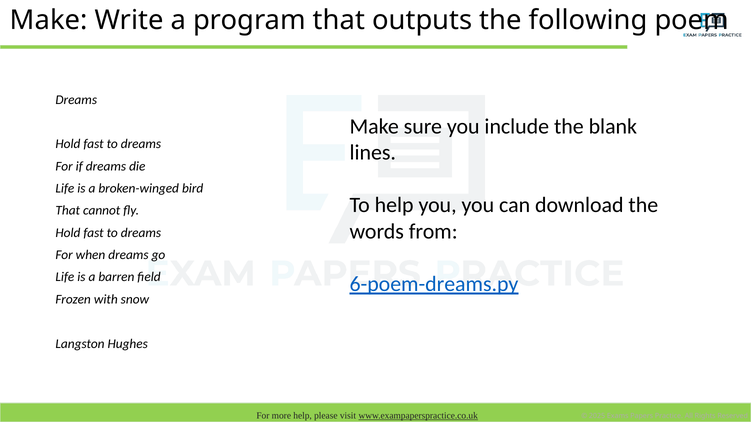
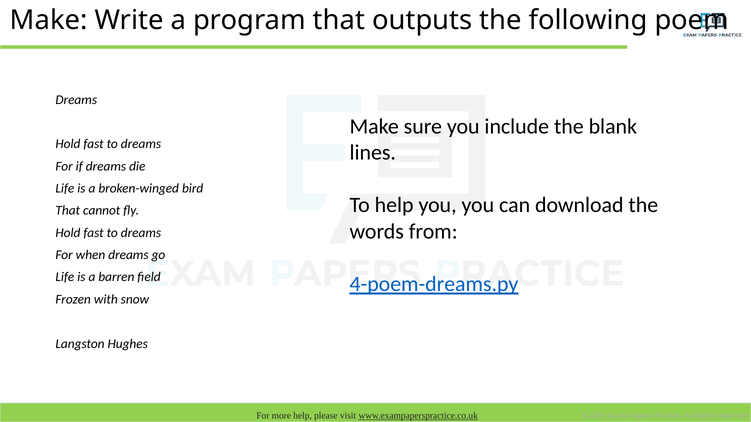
6-poem-dreams.py: 6-poem-dreams.py -> 4-poem-dreams.py
